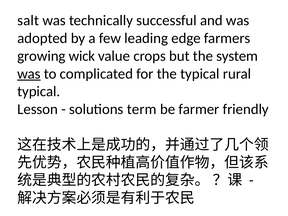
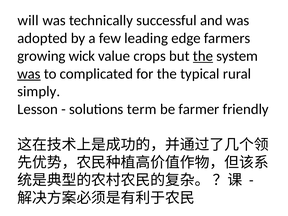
salt: salt -> will
the at (203, 56) underline: none -> present
typical at (39, 91): typical -> simply
